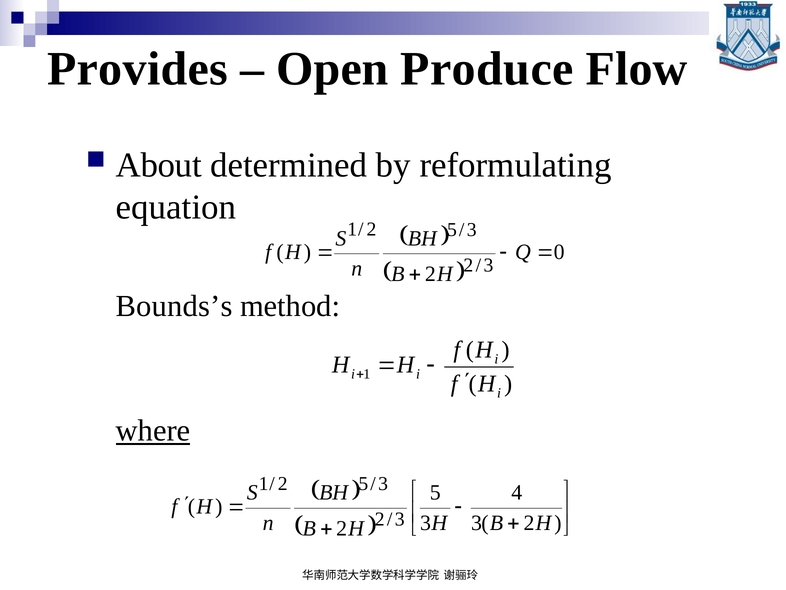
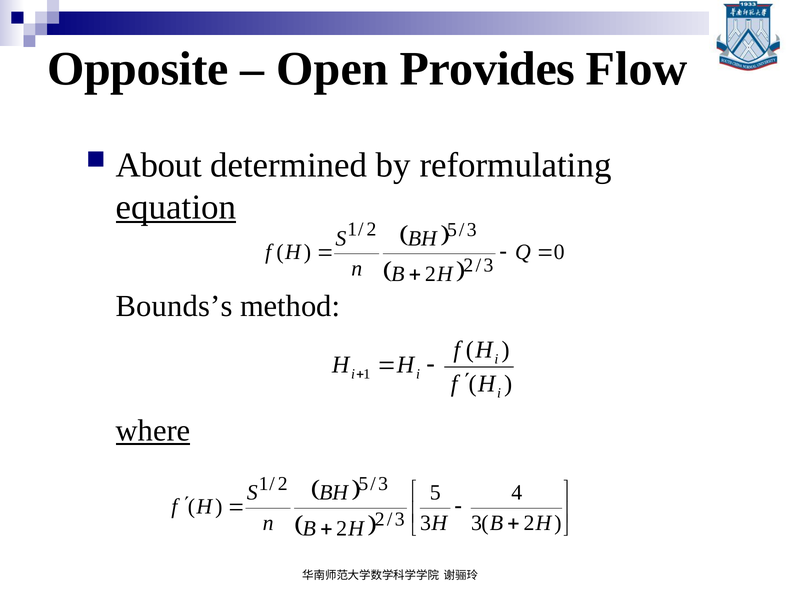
Provides: Provides -> Opposite
Produce: Produce -> Provides
equation underline: none -> present
